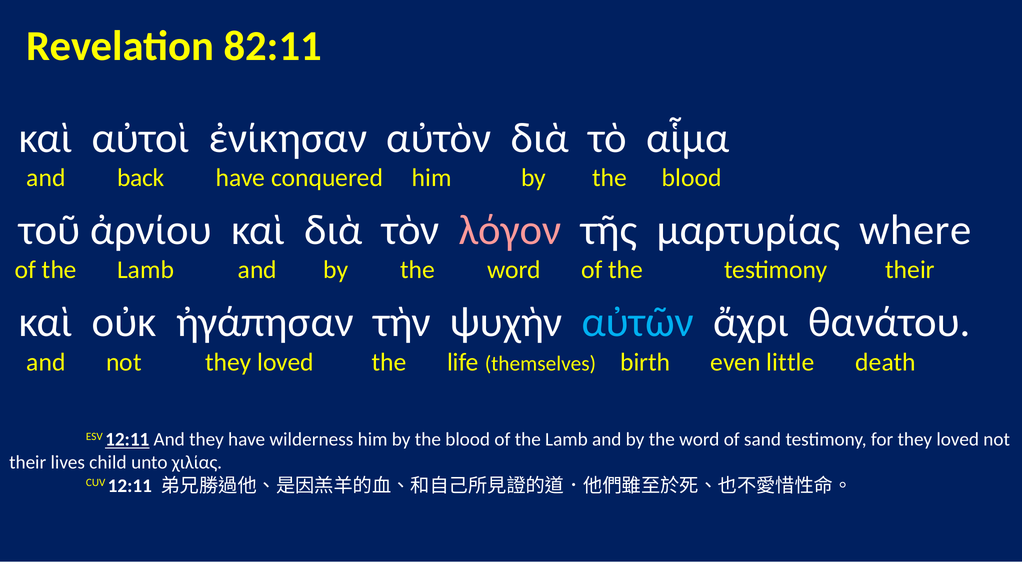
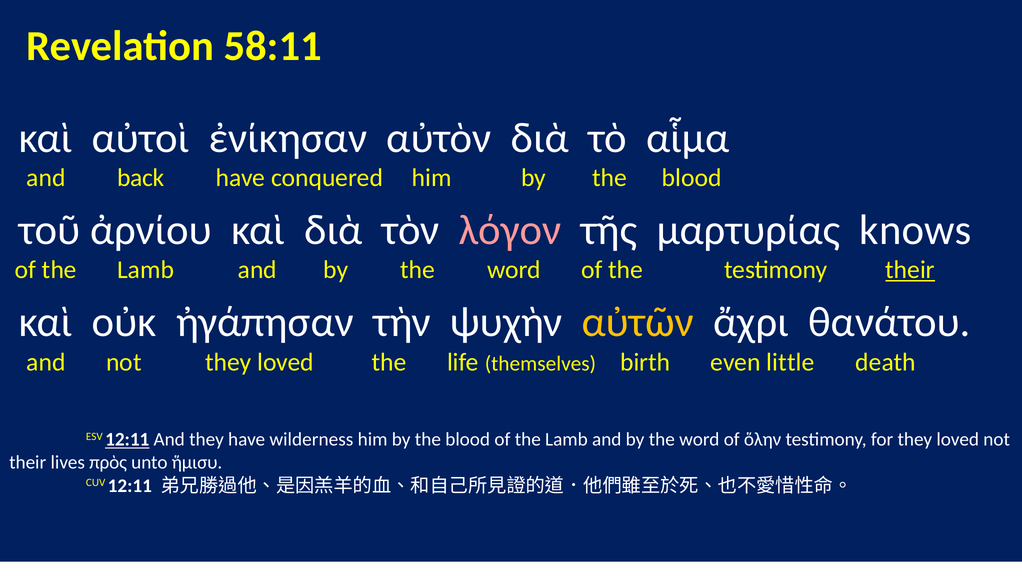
82:11: 82:11 -> 58:11
where: where -> knows
their at (910, 270) underline: none -> present
αὐτῶν colour: light blue -> yellow
sand: sand -> ὅλην
child: child -> πρὸς
χιλίας: χιλίας -> ἥμισυ
